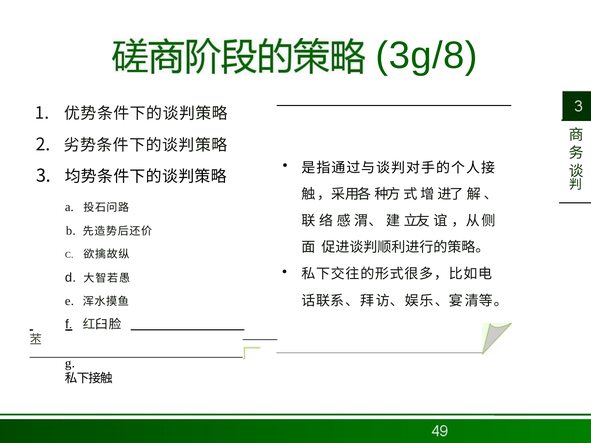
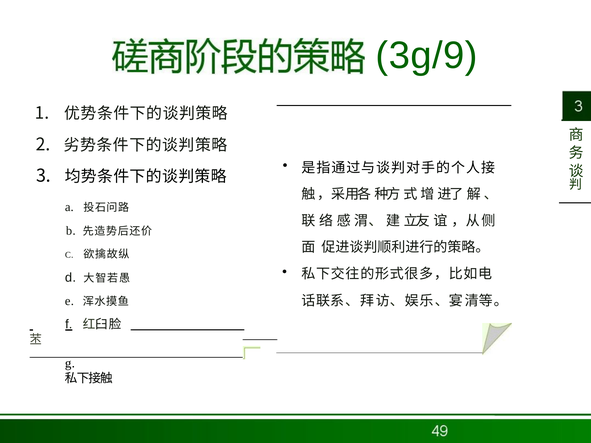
3g/8: 3g/8 -> 3g/9
